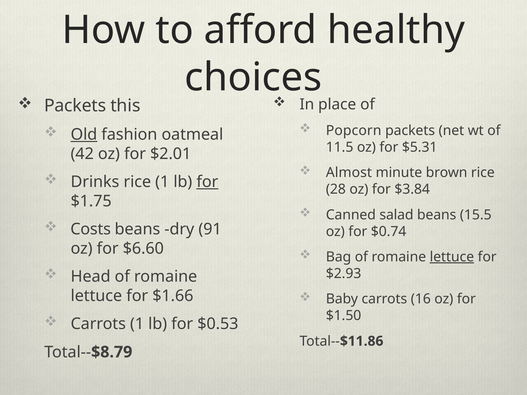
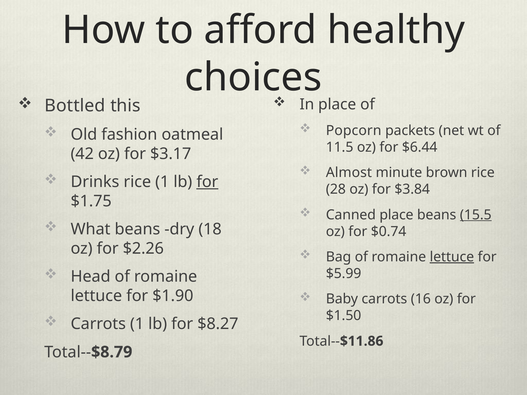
Packets at (75, 106): Packets -> Bottled
Old underline: present -> none
$5.31: $5.31 -> $6.44
$2.01: $2.01 -> $3.17
Canned salad: salad -> place
15.5 underline: none -> present
Costs: Costs -> What
91: 91 -> 18
$6.60: $6.60 -> $2.26
$2.93: $2.93 -> $5.99
$1.66: $1.66 -> $1.90
$0.53: $0.53 -> $8.27
